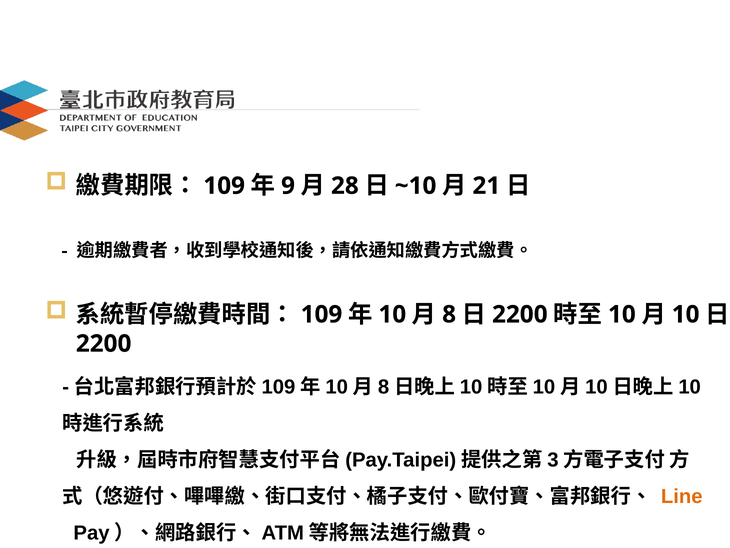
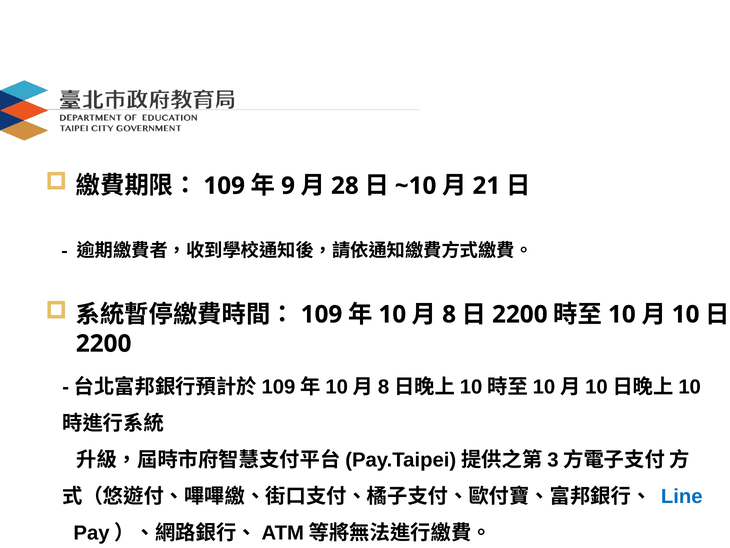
Line colour: orange -> blue
